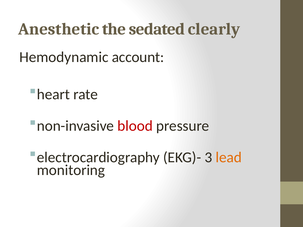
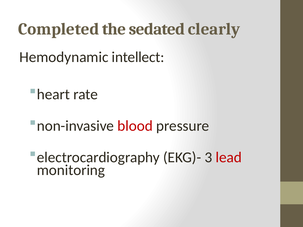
Anesthetic: Anesthetic -> Completed
account: account -> intellect
lead colour: orange -> red
